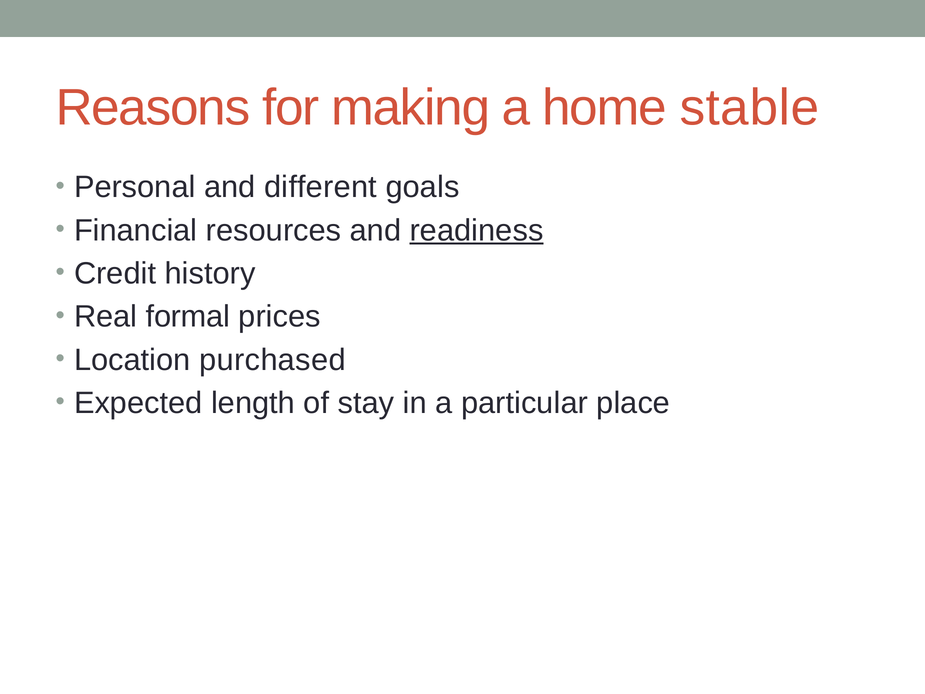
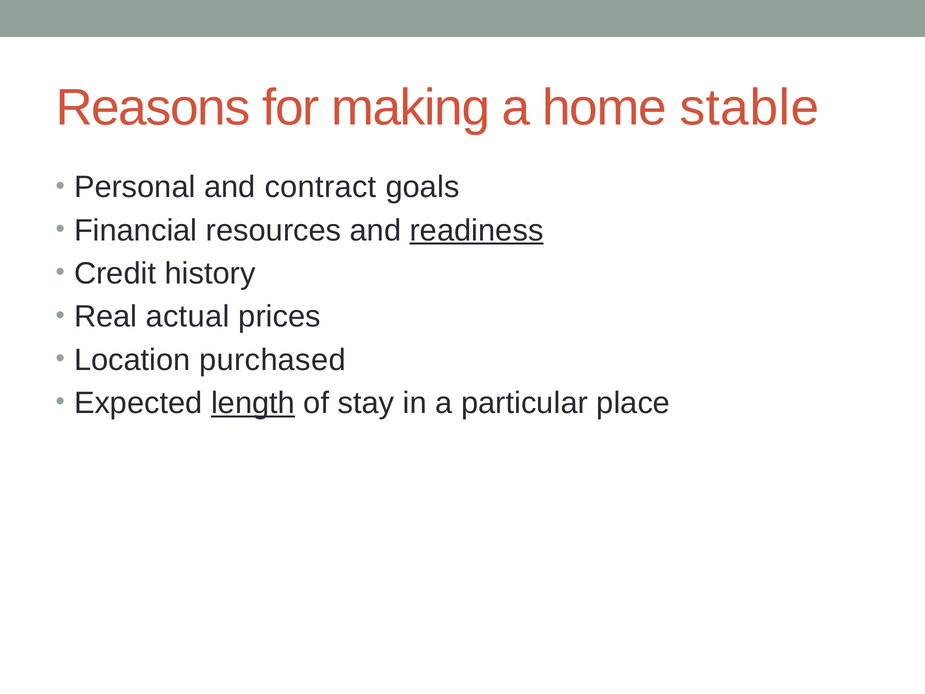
different: different -> contract
formal: formal -> actual
length underline: none -> present
